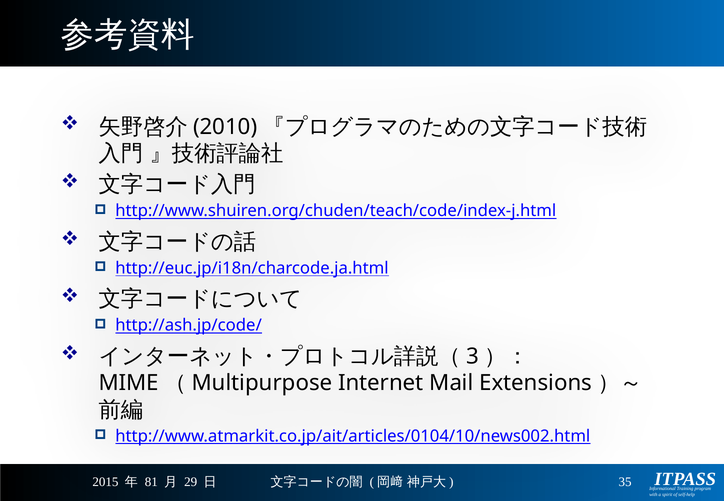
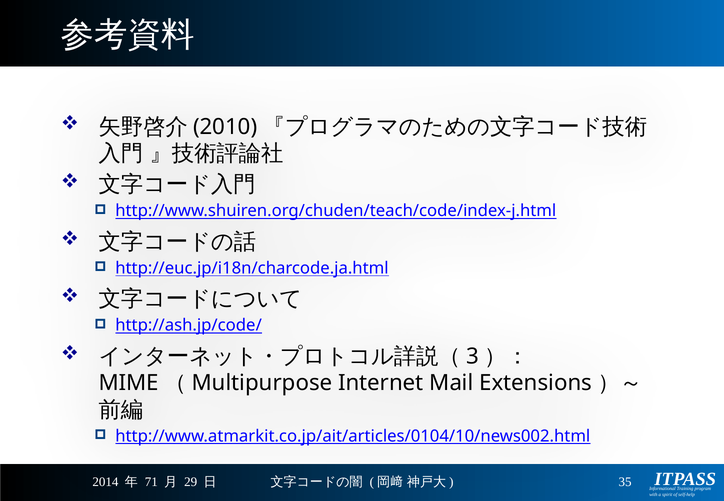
2015: 2015 -> 2014
81: 81 -> 71
